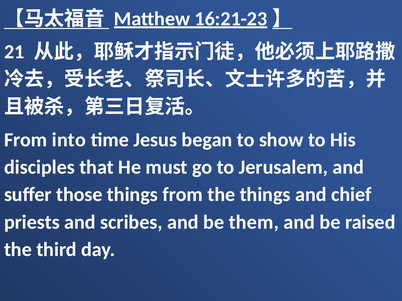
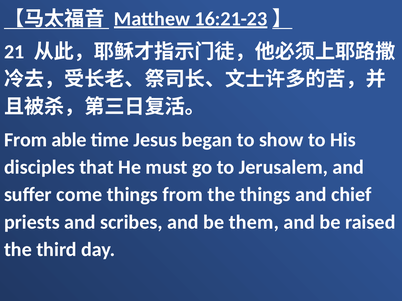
into: into -> able
those: those -> come
